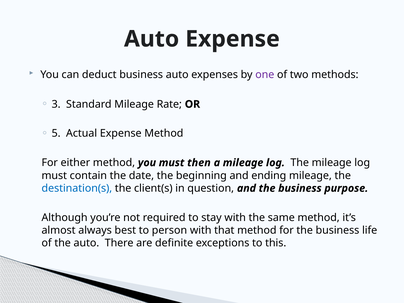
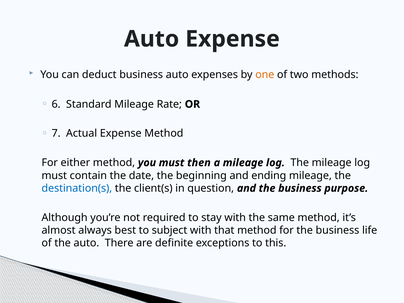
one colour: purple -> orange
3: 3 -> 6
5: 5 -> 7
person: person -> subject
